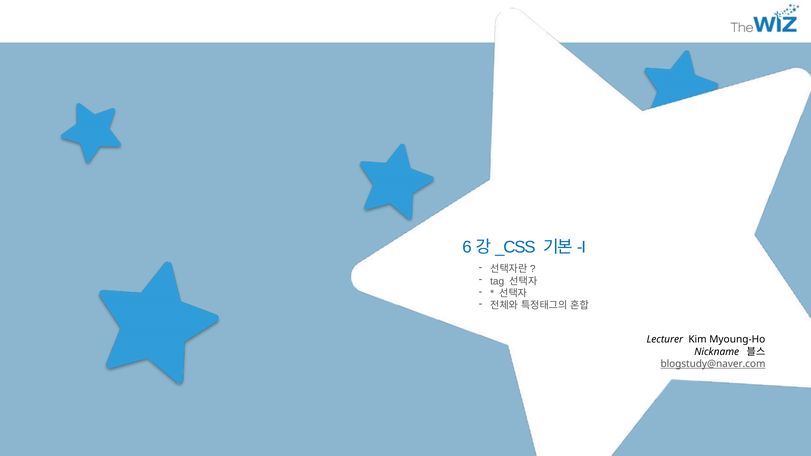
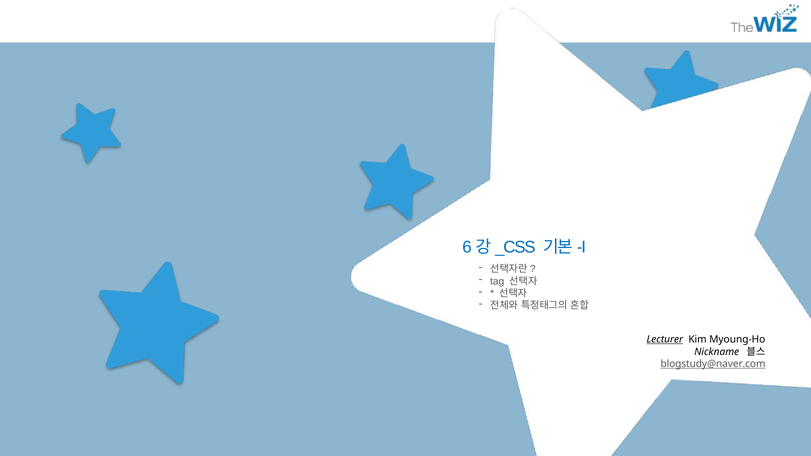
Lecturer underline: none -> present
